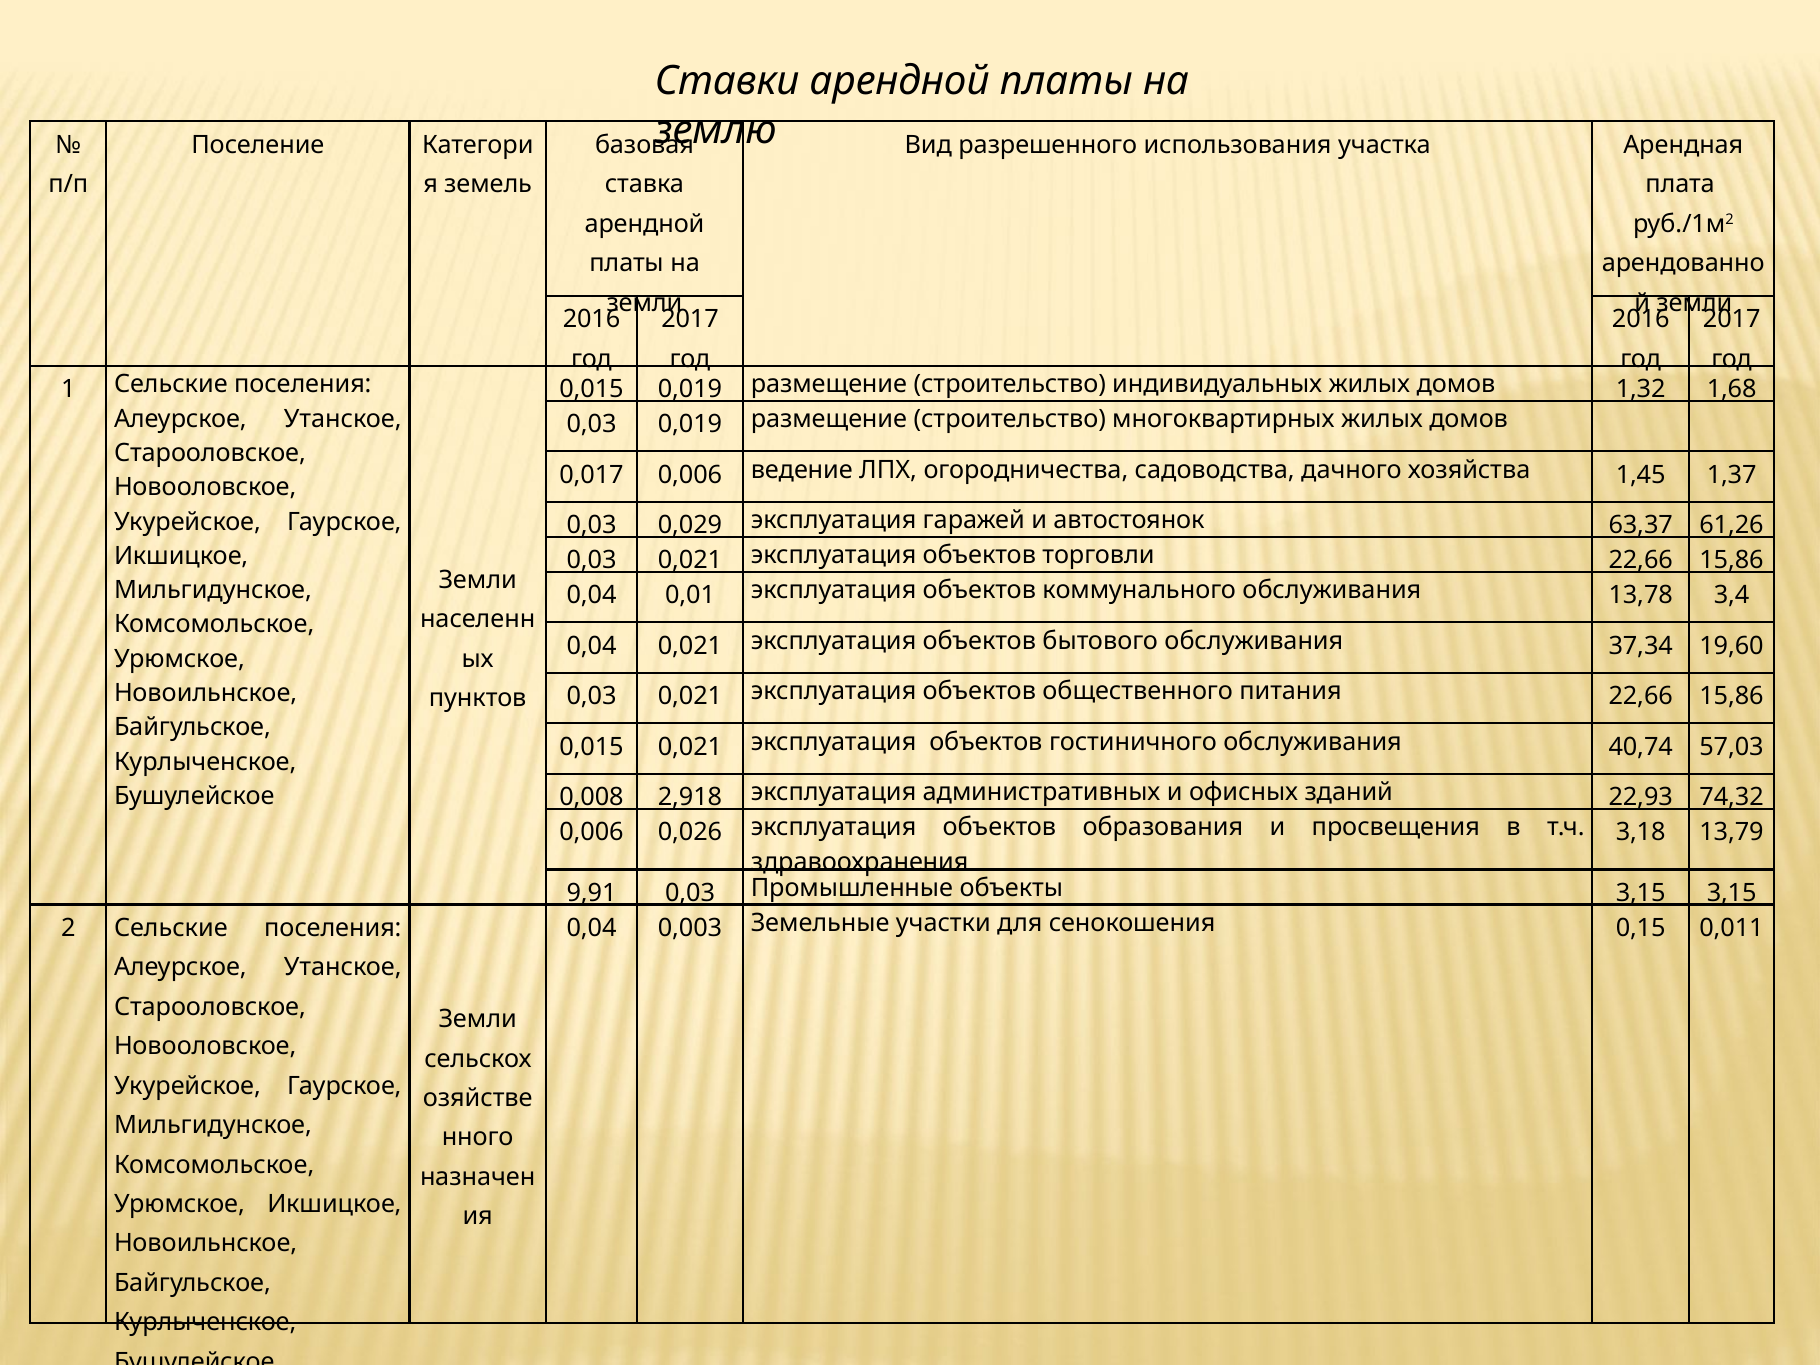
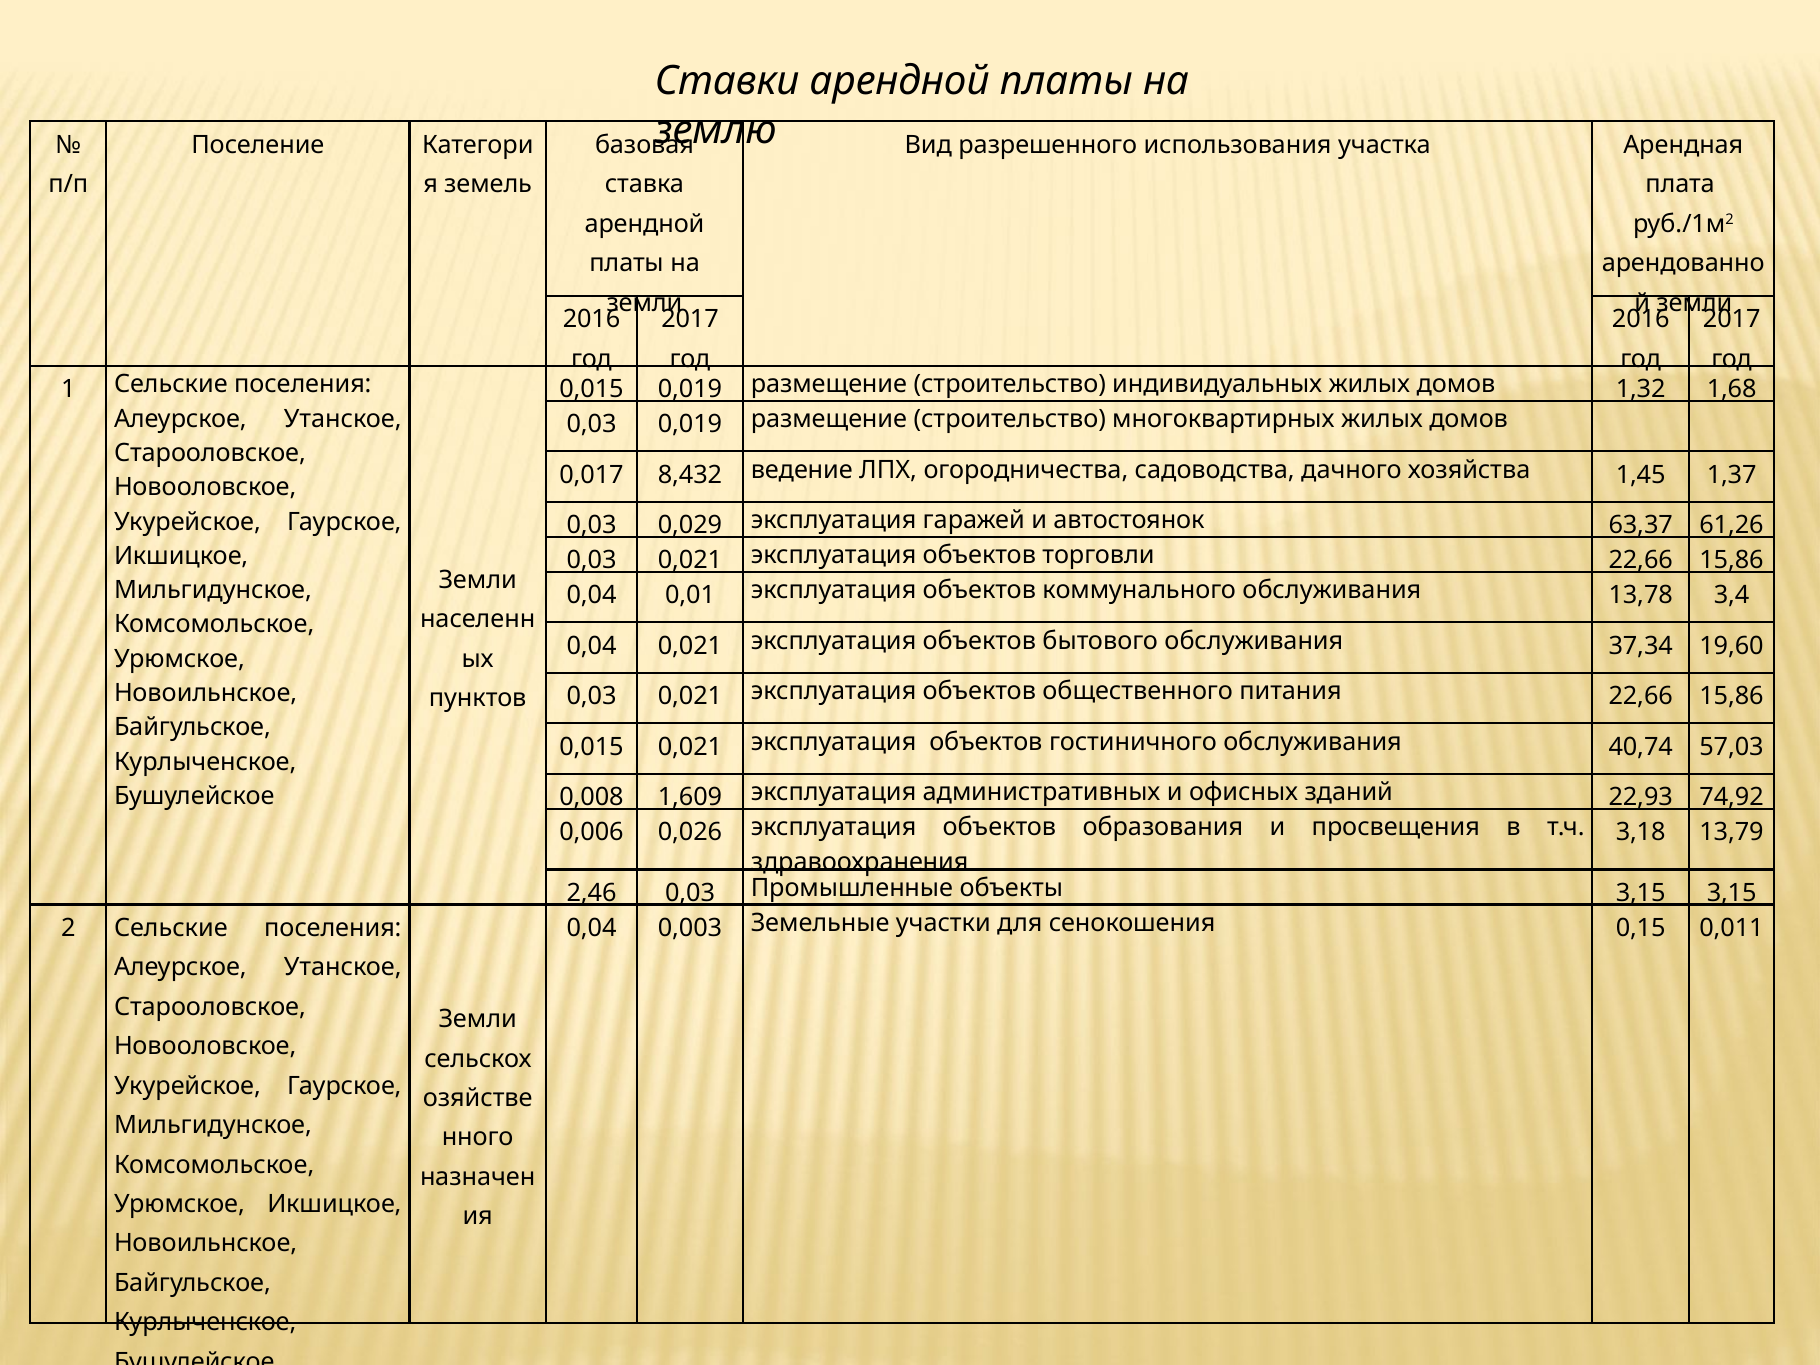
0,017 0,006: 0,006 -> 8,432
2,918: 2,918 -> 1,609
74,32: 74,32 -> 74,92
9,91: 9,91 -> 2,46
